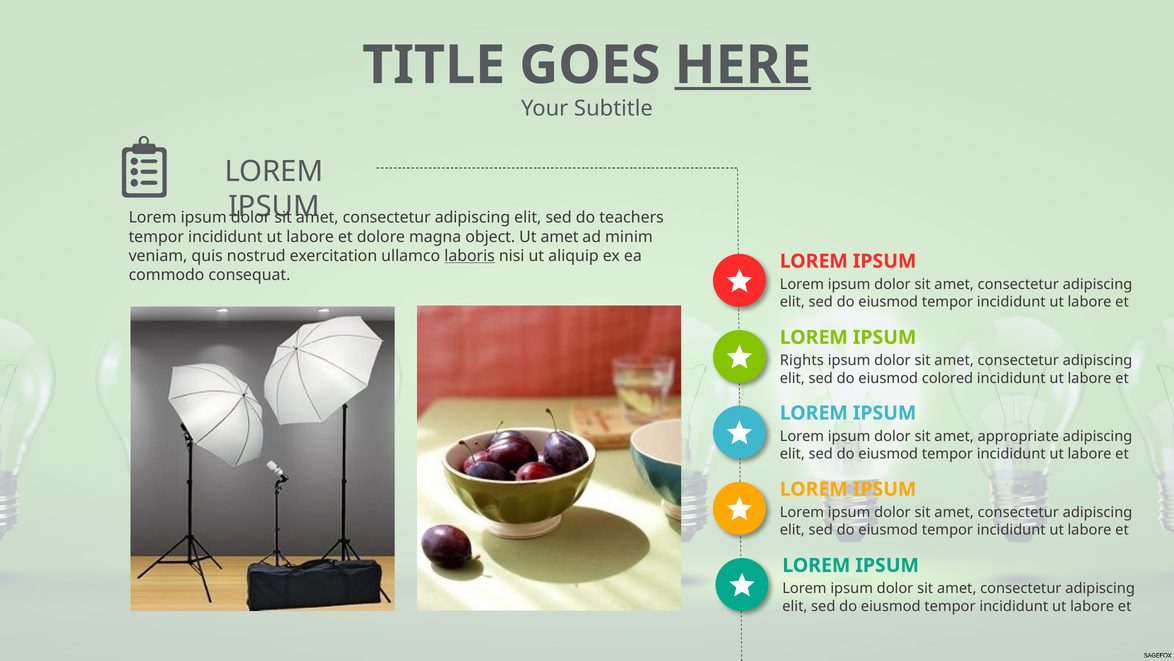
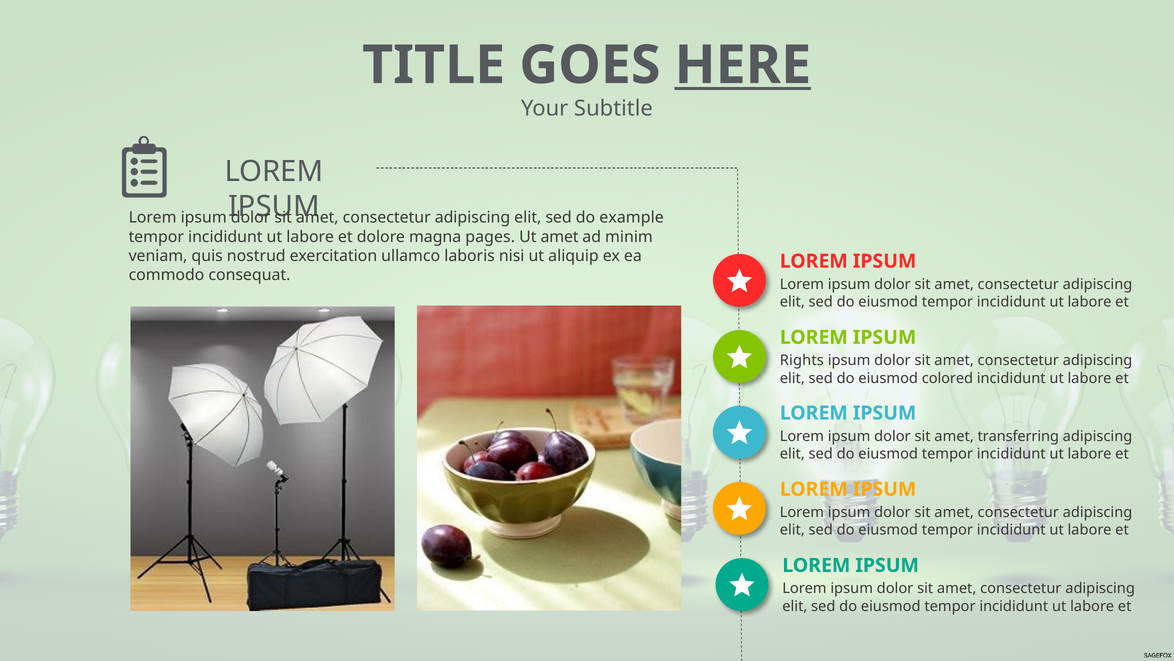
teachers: teachers -> example
object: object -> pages
laboris underline: present -> none
appropriate: appropriate -> transferring
